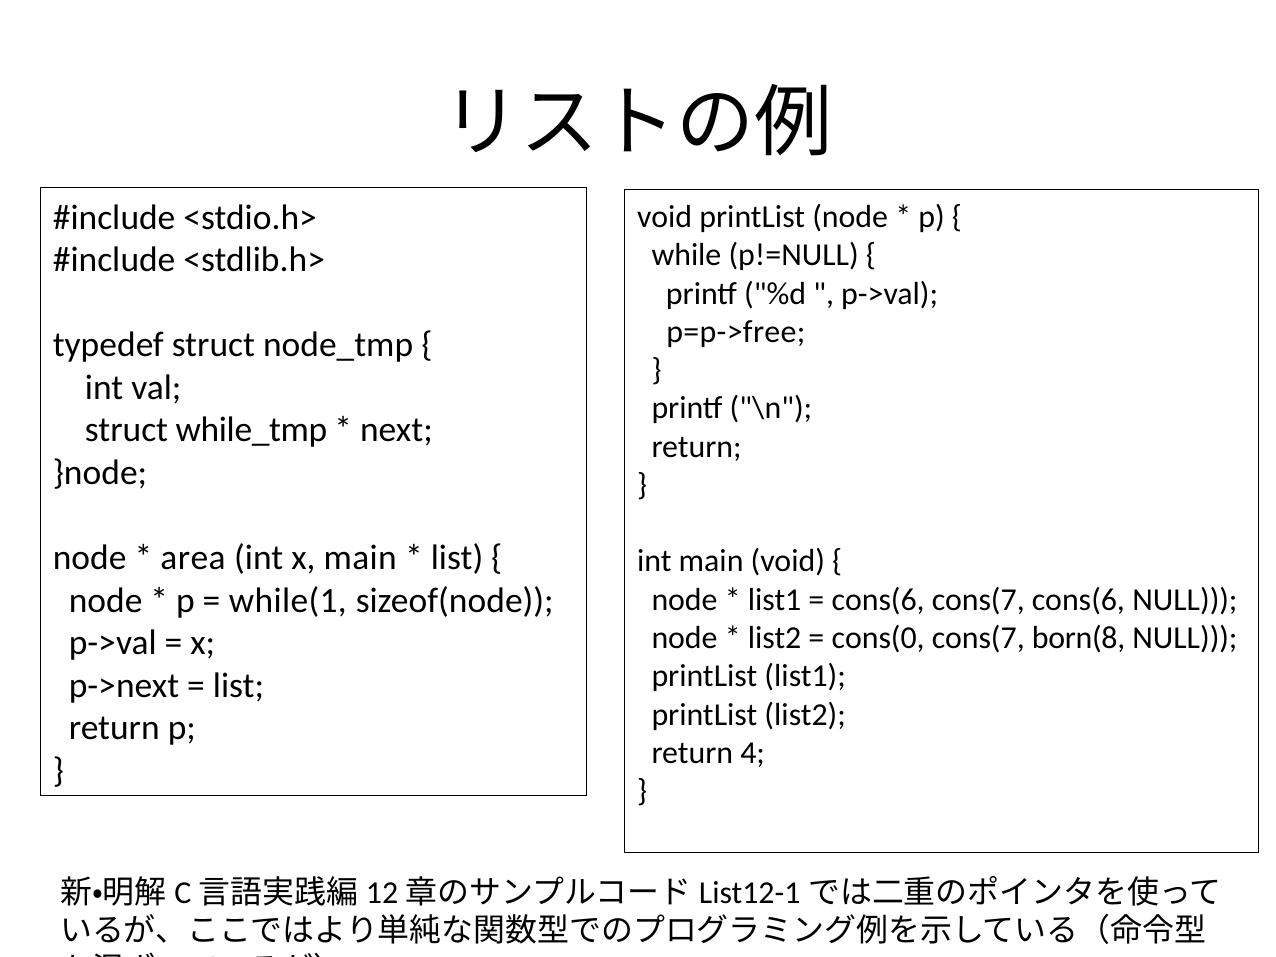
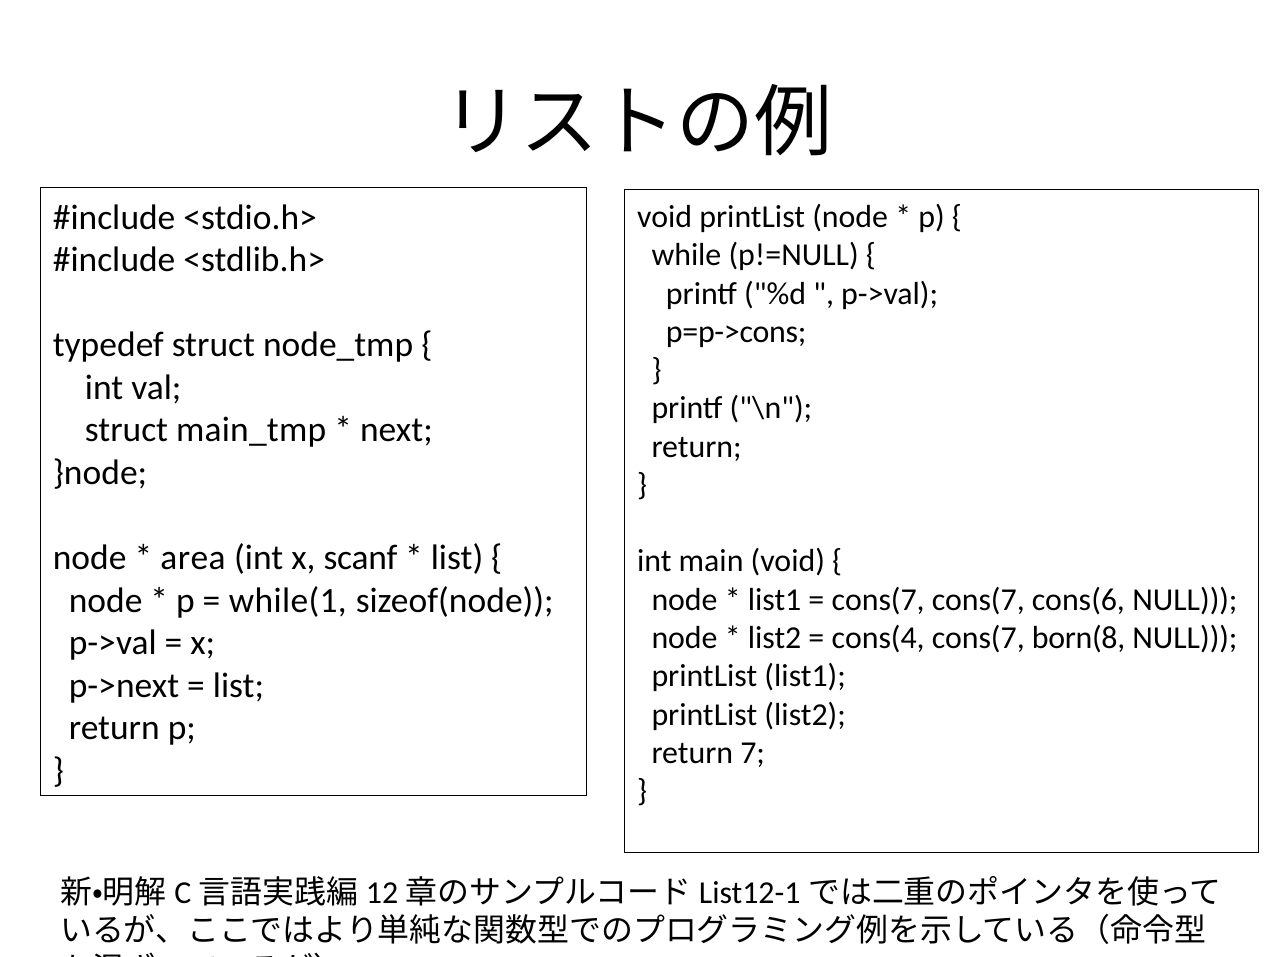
p=p->free: p=p->free -> p=p->cons
while_tmp: while_tmp -> main_tmp
x main: main -> scanf
cons(6 at (878, 600): cons(6 -> cons(7
cons(0: cons(0 -> cons(4
4: 4 -> 7
